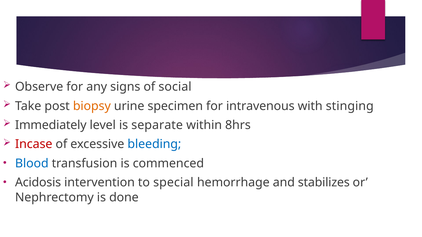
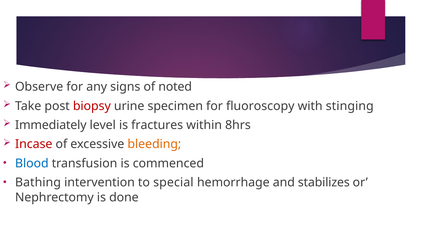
social: social -> noted
biopsy colour: orange -> red
intravenous: intravenous -> fluoroscopy
separate: separate -> fractures
bleeding colour: blue -> orange
Acidosis: Acidosis -> Bathing
